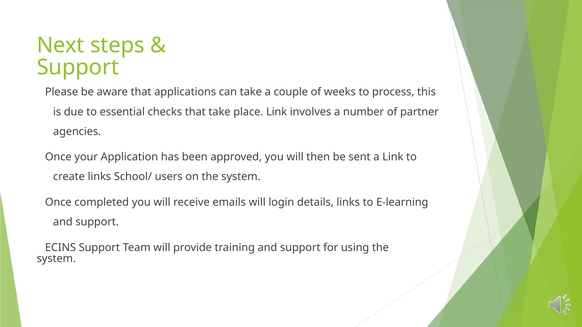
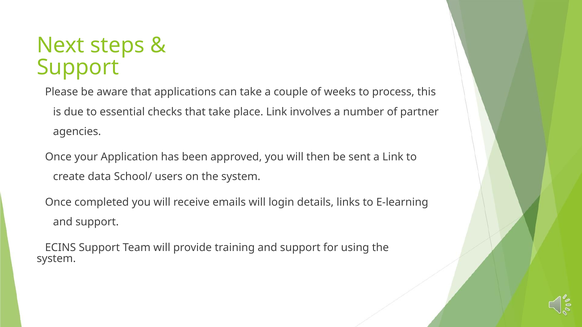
create links: links -> data
